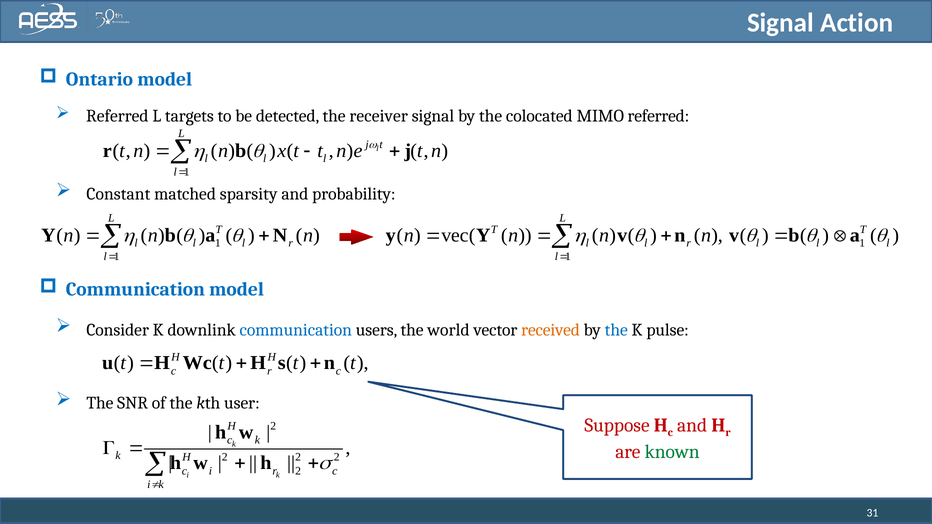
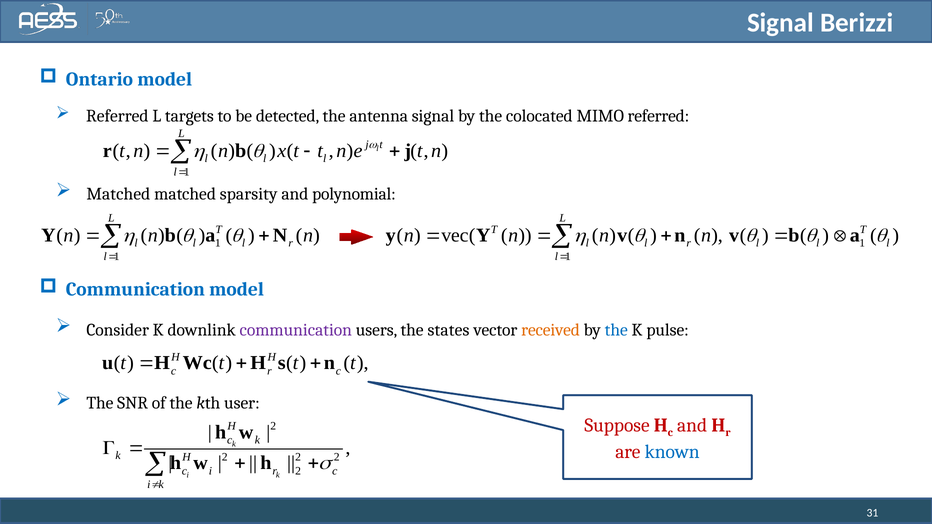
Action: Action -> Berizzi
receiver: receiver -> antenna
Constant at (118, 194): Constant -> Matched
probability: probability -> polynomial
communication at (296, 330) colour: blue -> purple
world: world -> states
known colour: green -> blue
